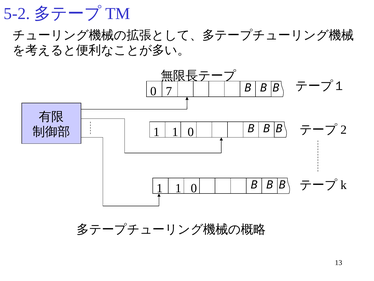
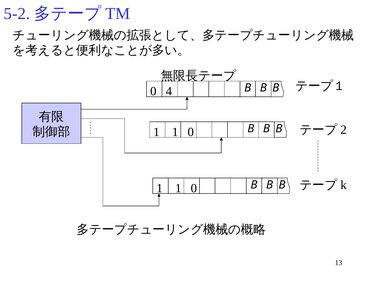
7: 7 -> 4
